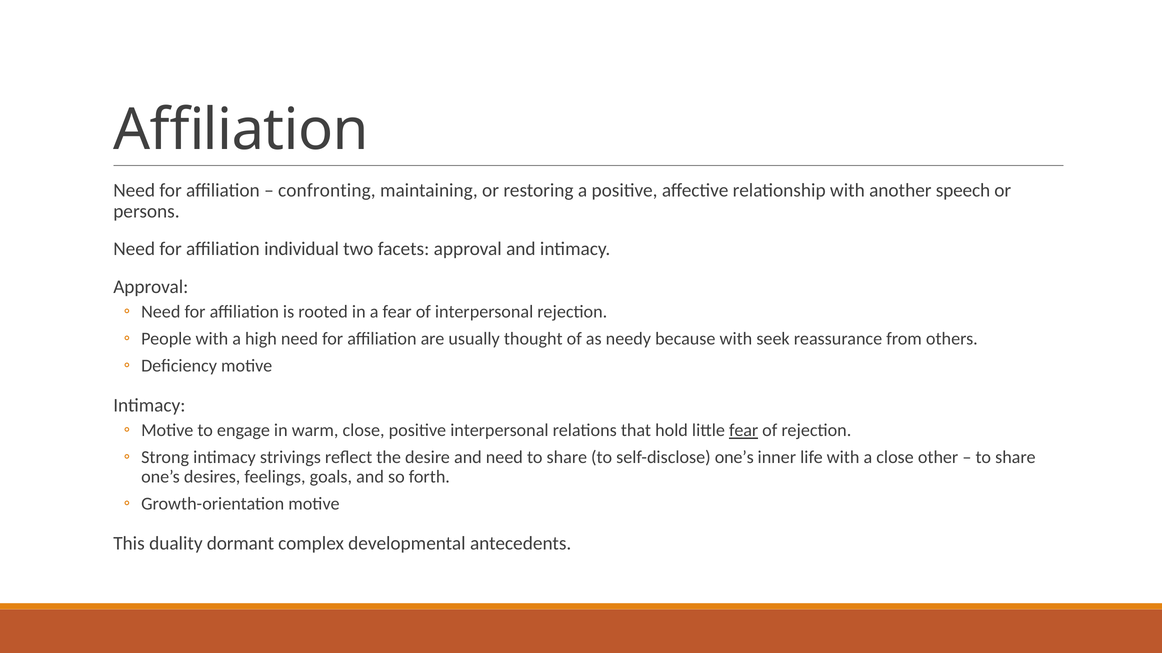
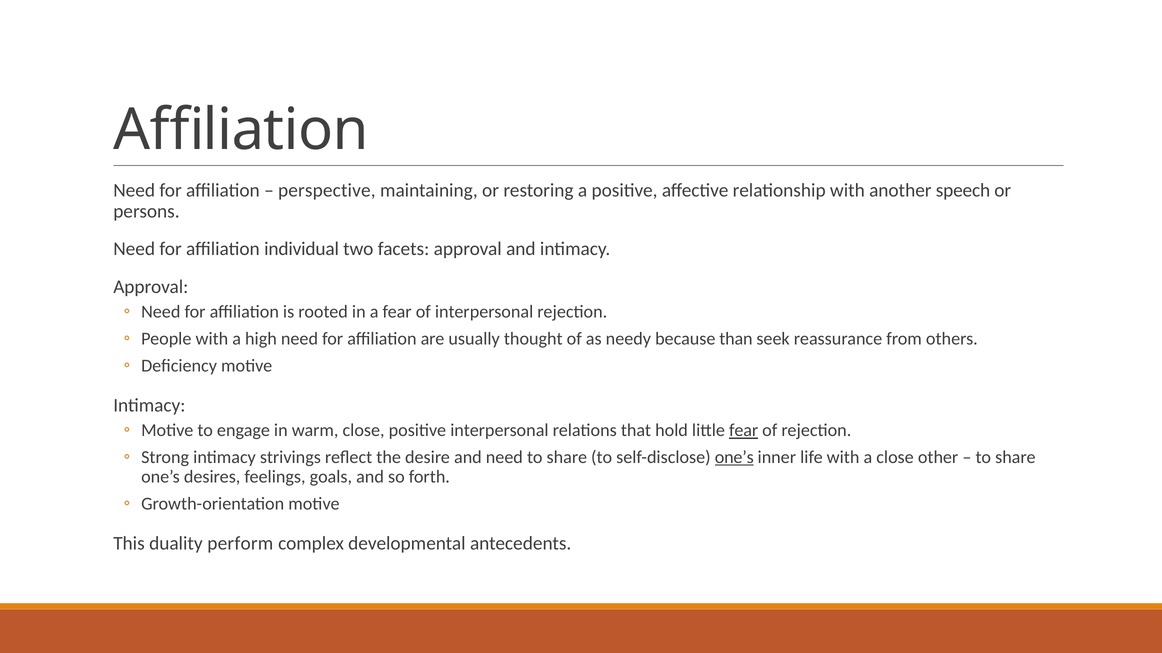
confronting: confronting -> perspective
because with: with -> than
one’s at (734, 458) underline: none -> present
dormant: dormant -> perform
